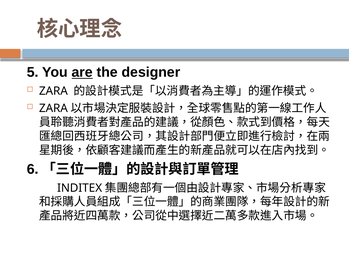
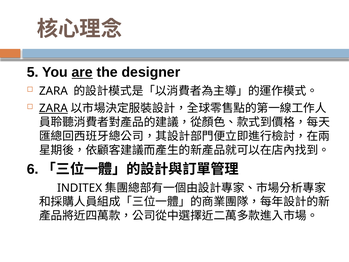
ZARA at (53, 108) underline: none -> present
